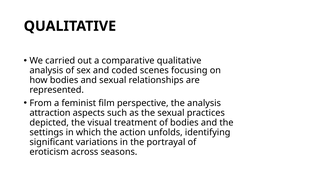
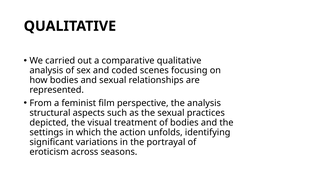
attraction: attraction -> structural
